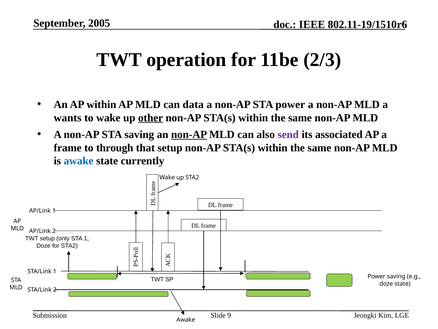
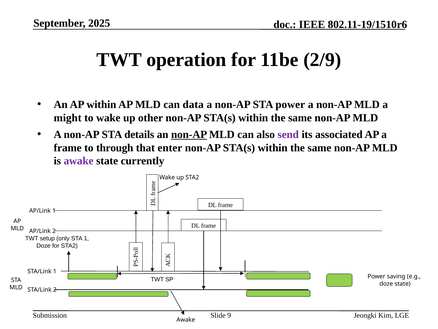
2005: 2005 -> 2025
2/3: 2/3 -> 2/9
wants: wants -> might
other underline: present -> none
STA saving: saving -> details
that setup: setup -> enter
awake at (79, 161) colour: blue -> purple
